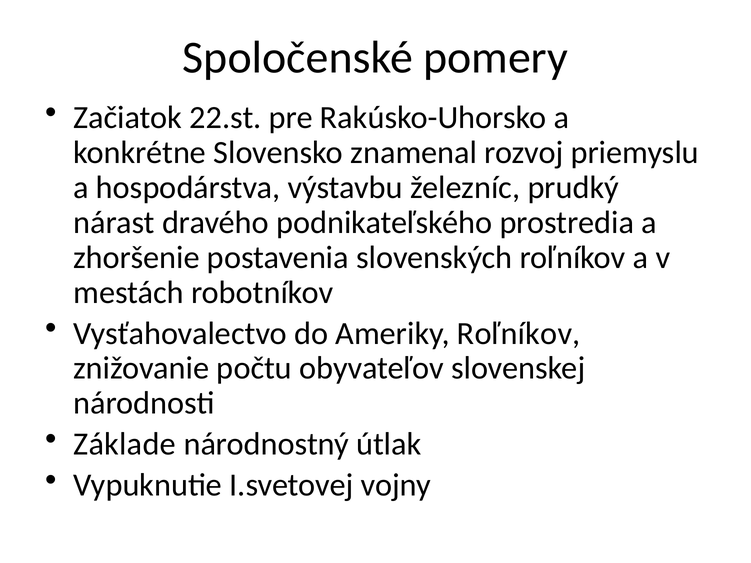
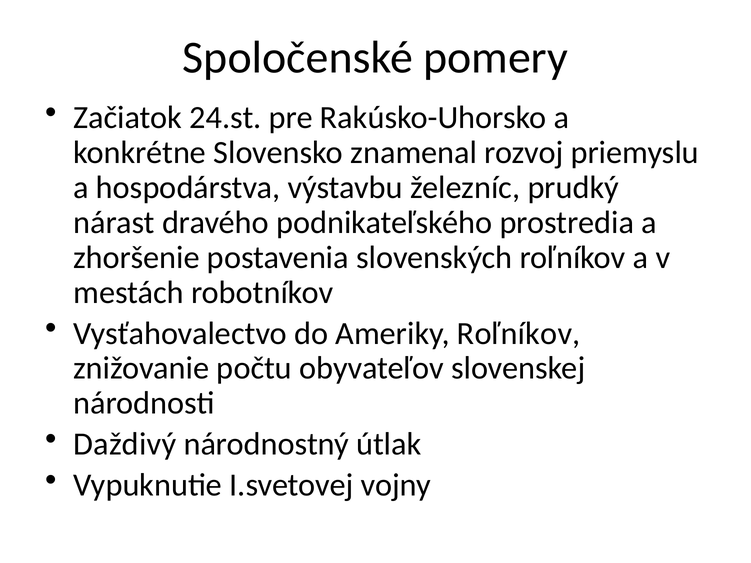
22.st: 22.st -> 24.st
Základe: Základe -> Daždivý
